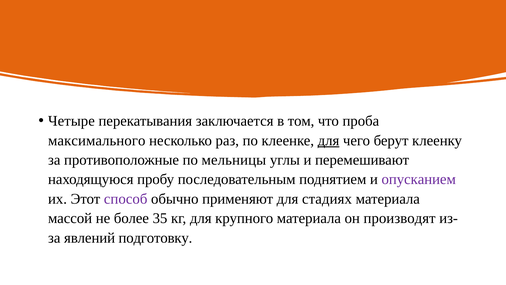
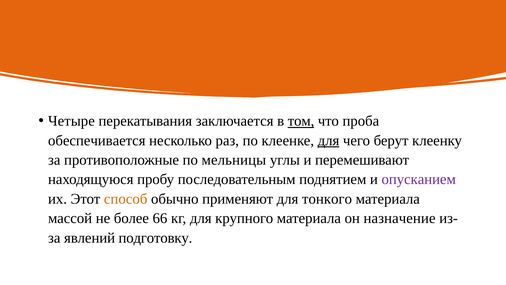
том underline: none -> present
максимального: максимального -> обеспечивается
способ colour: purple -> orange
стадиях: стадиях -> тонкого
35: 35 -> 66
производят: производят -> назначение
